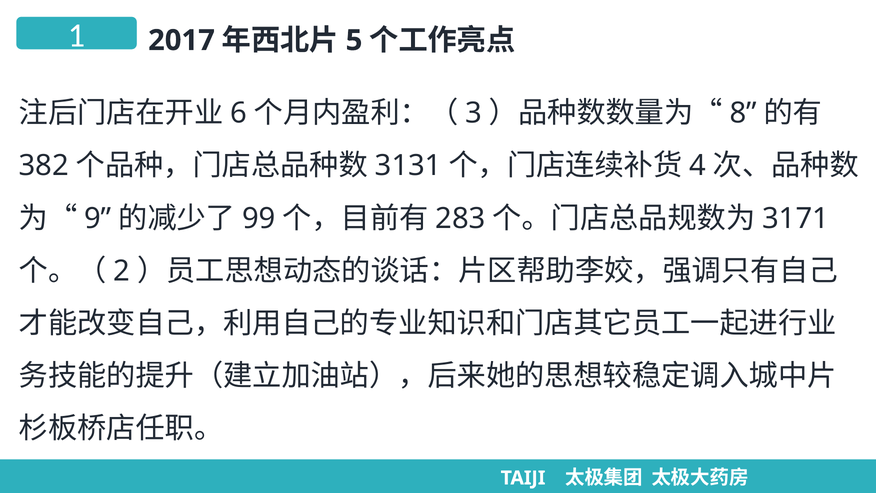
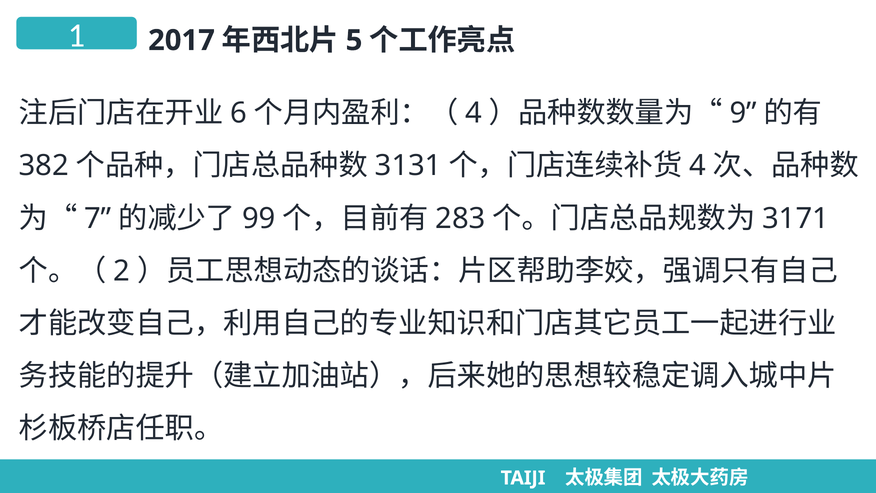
3 at (474, 113): 3 -> 4
8: 8 -> 9
9: 9 -> 7
